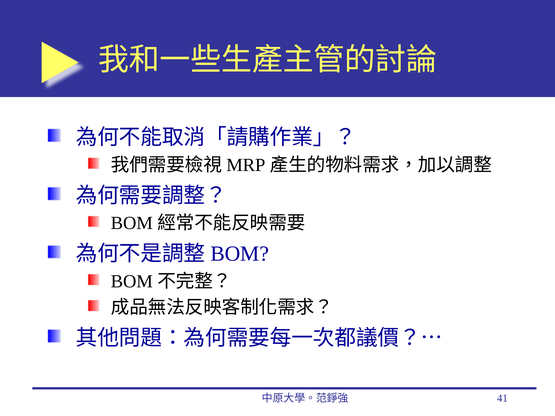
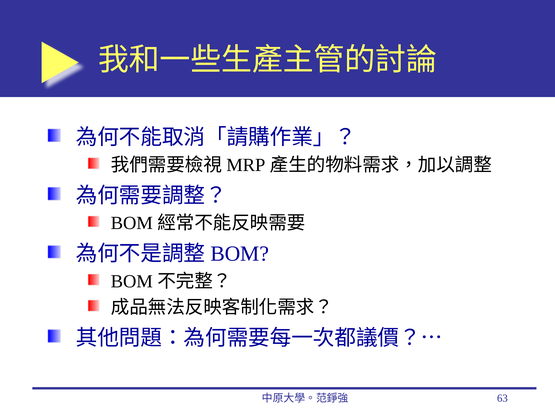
41: 41 -> 63
